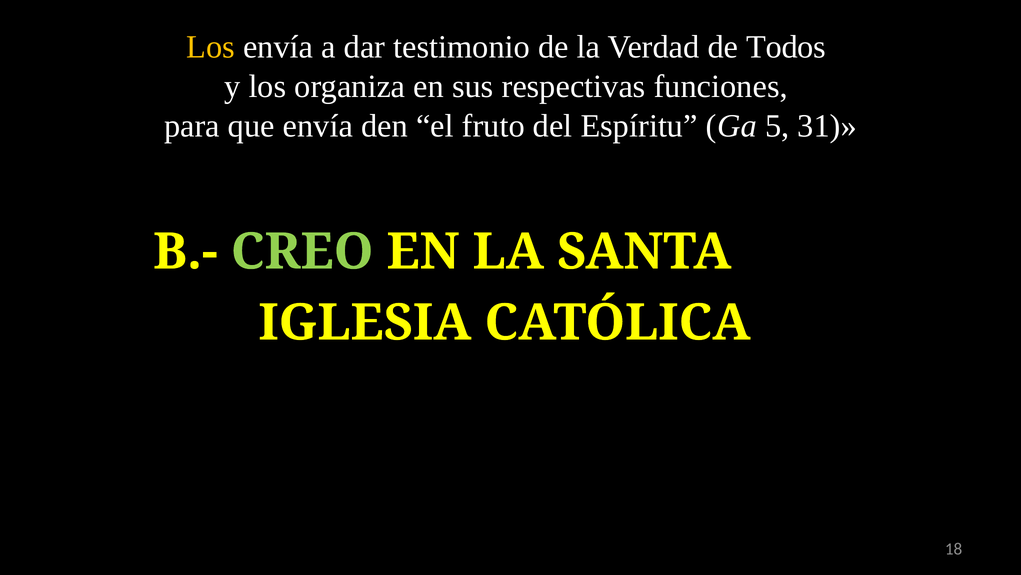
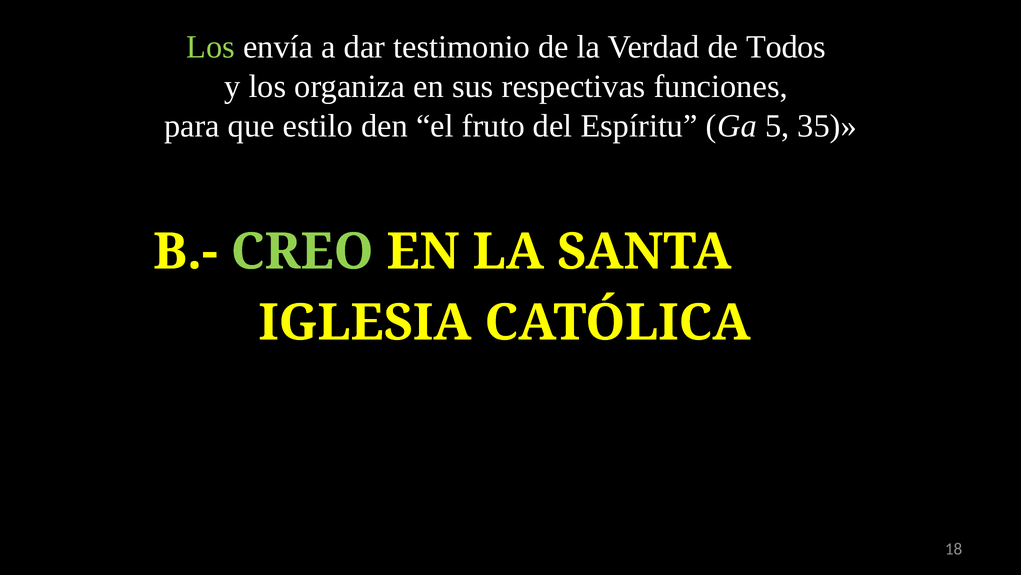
Los at (211, 47) colour: yellow -> light green
que envía: envía -> estilo
31: 31 -> 35
